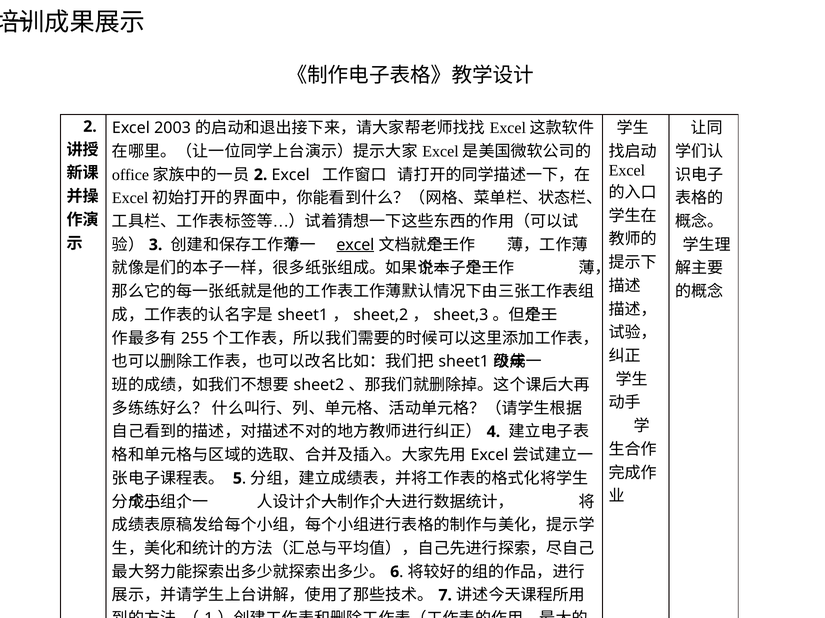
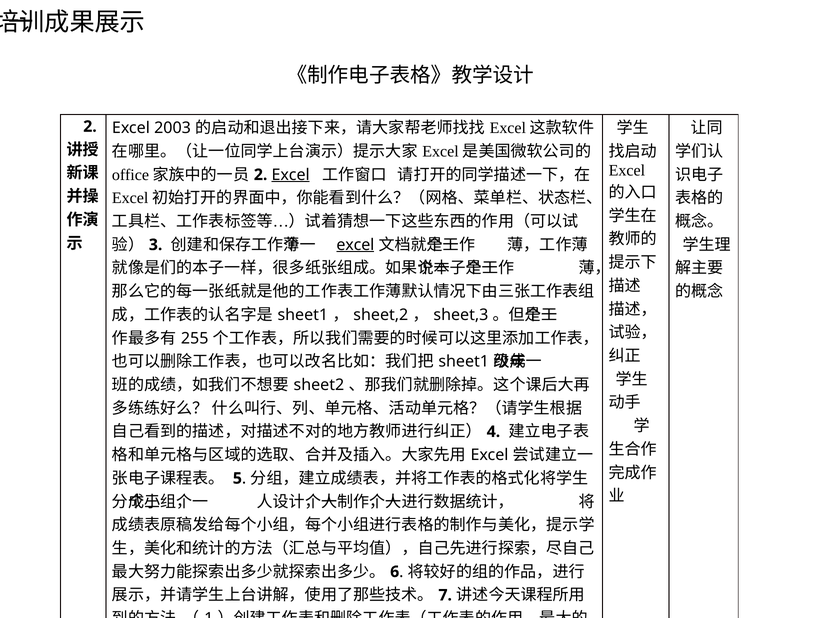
Excel at (291, 175) underline: none -> present
